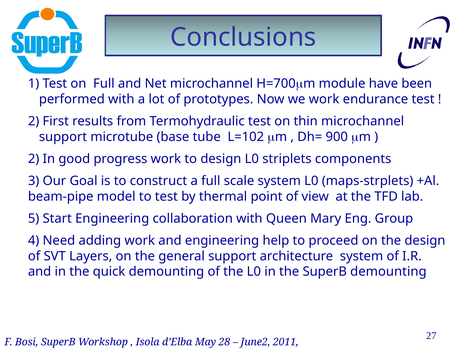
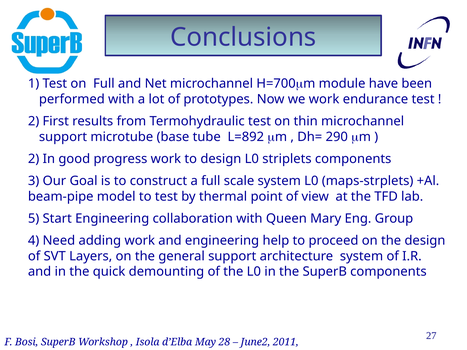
L=102: L=102 -> L=892
900: 900 -> 290
SuperB demounting: demounting -> components
